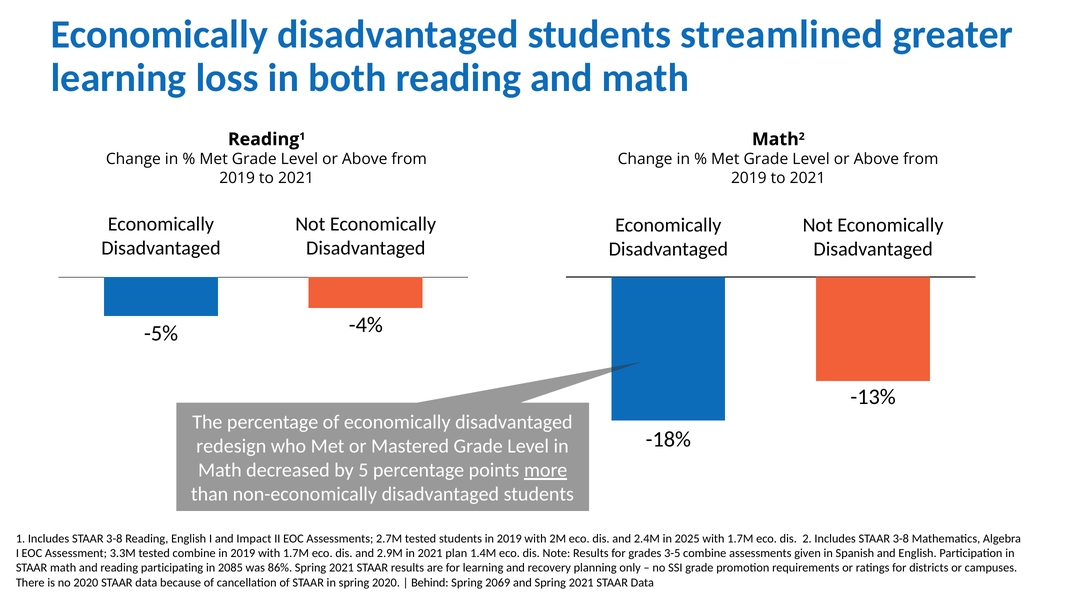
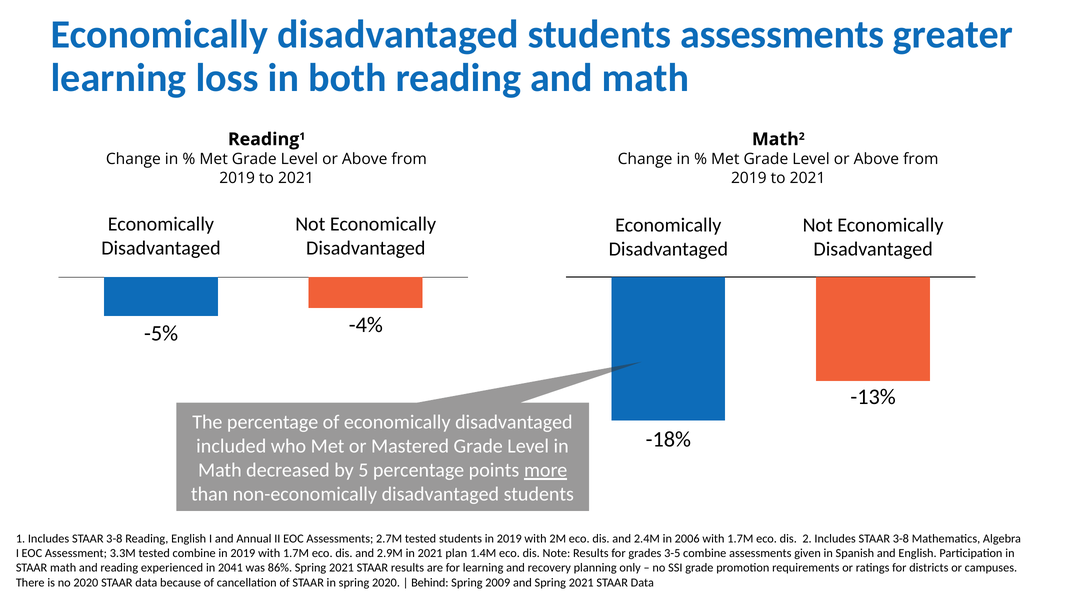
students streamlined: streamlined -> assessments
redesign: redesign -> included
Impact: Impact -> Annual
2025: 2025 -> 2006
participating: participating -> experienced
2085: 2085 -> 2041
2069: 2069 -> 2009
